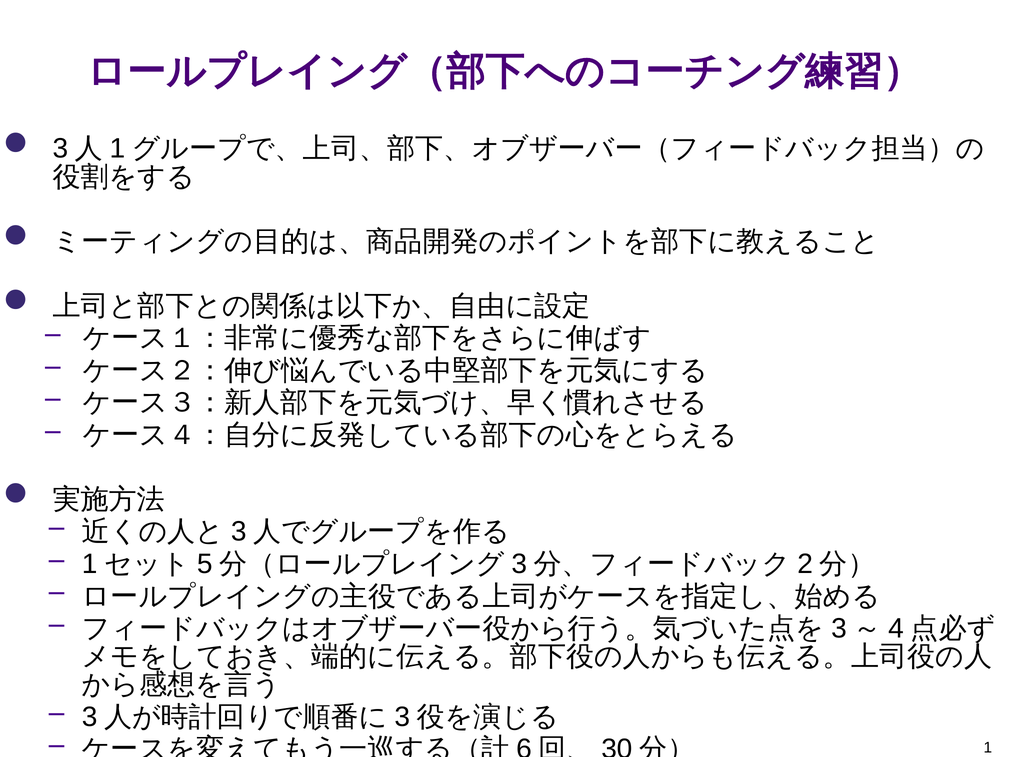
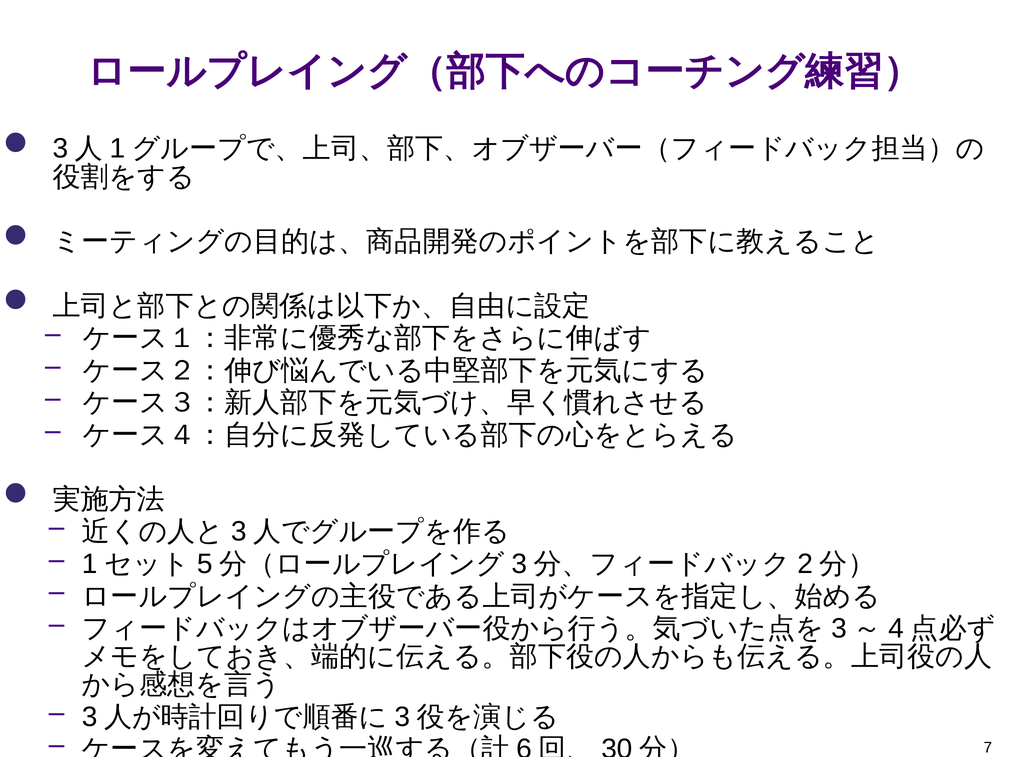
1: 1 -> 7
